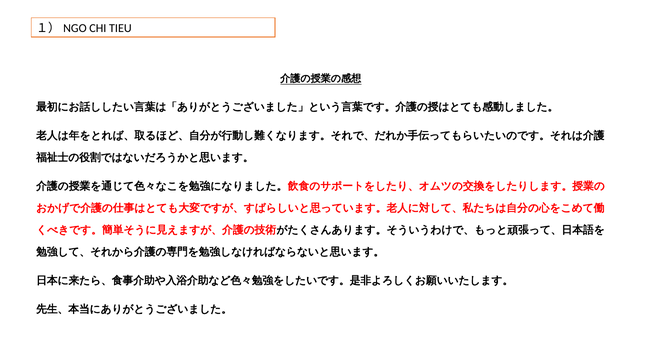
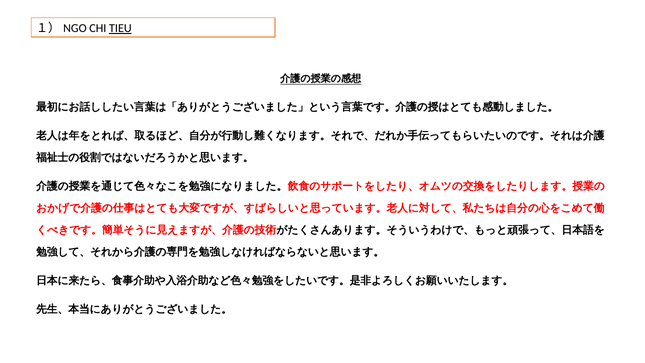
TIEU underline: none -> present
